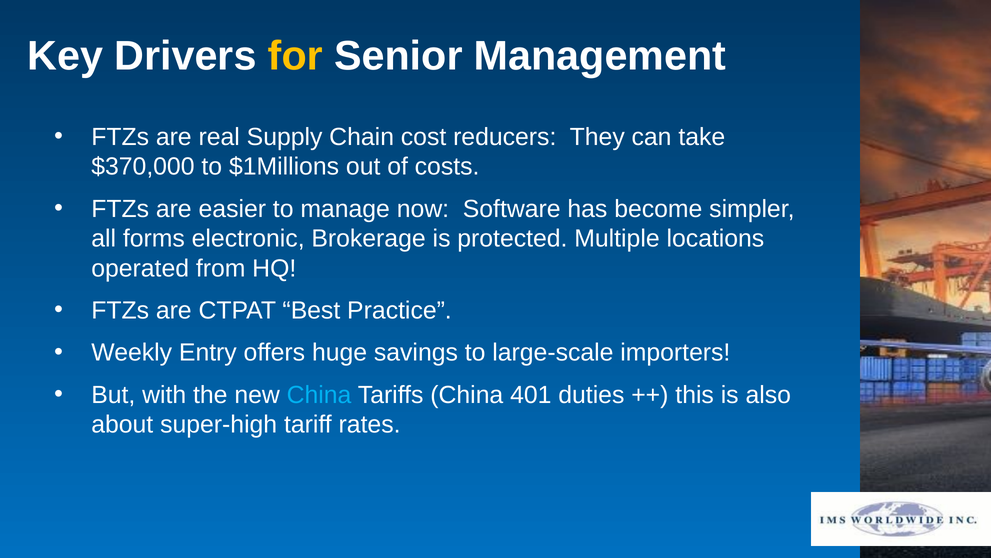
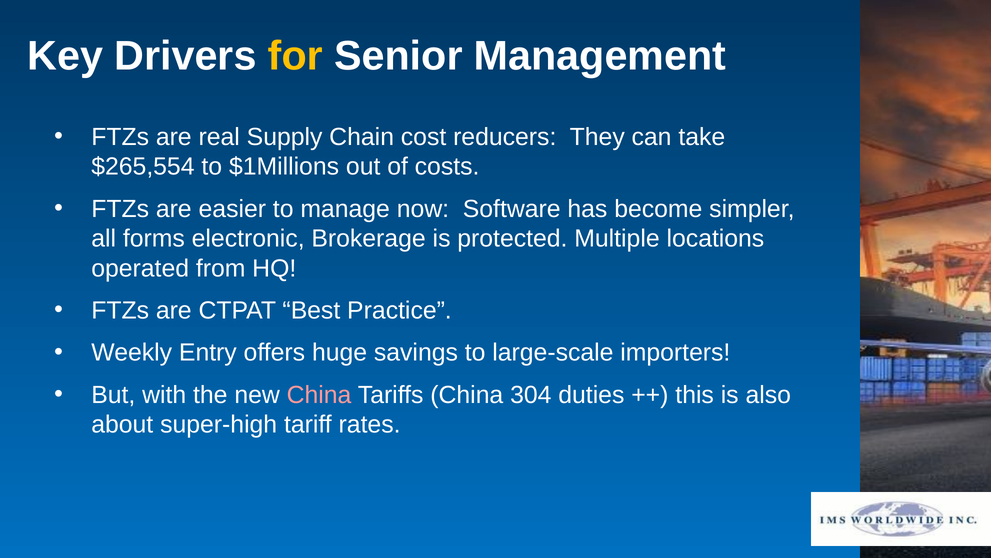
$370,000: $370,000 -> $265,554
China at (319, 395) colour: light blue -> pink
401: 401 -> 304
